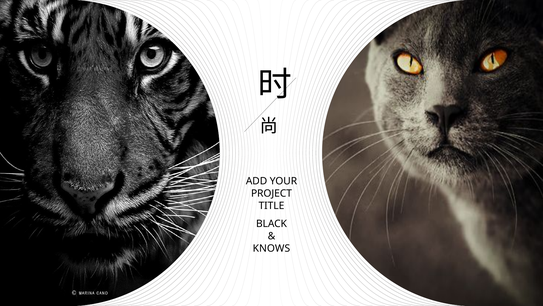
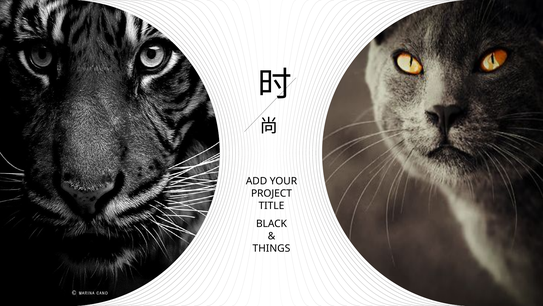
KNOWS: KNOWS -> THINGS
